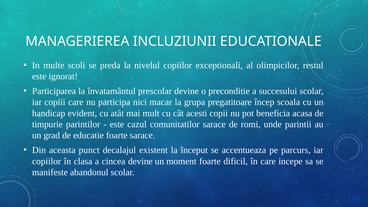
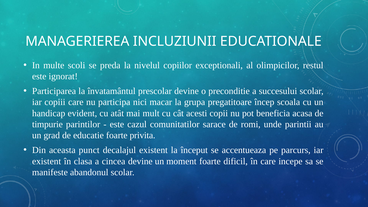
foarte sarace: sarace -> privita
copiilor at (47, 161): copiilor -> existent
